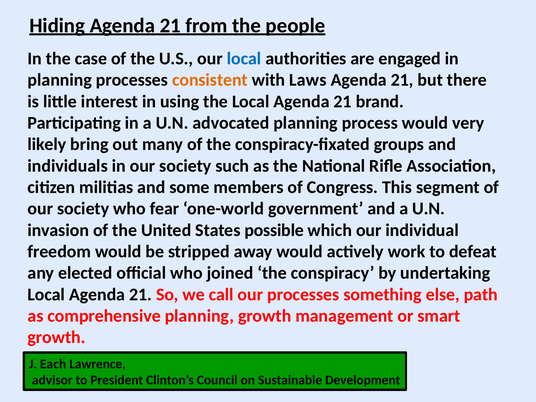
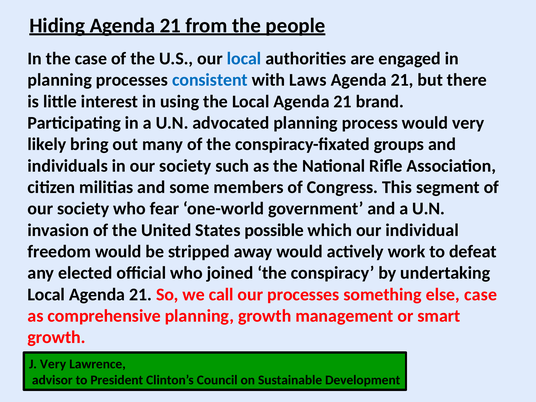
consistent colour: orange -> blue
else path: path -> case
J Each: Each -> Very
